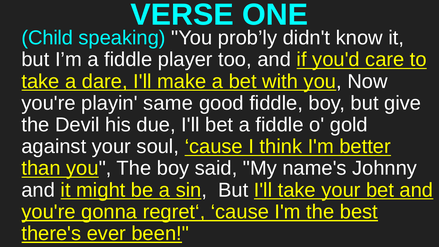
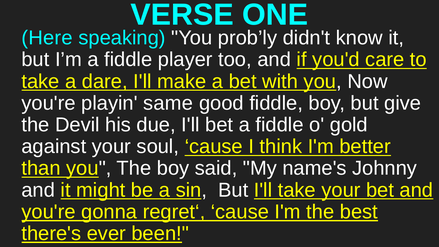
Child: Child -> Here
